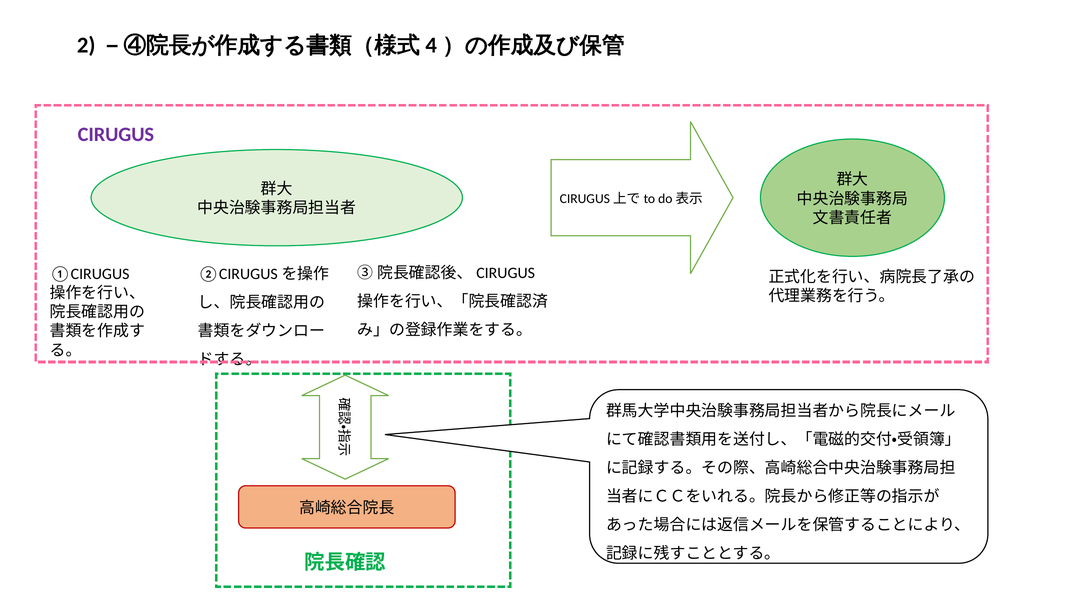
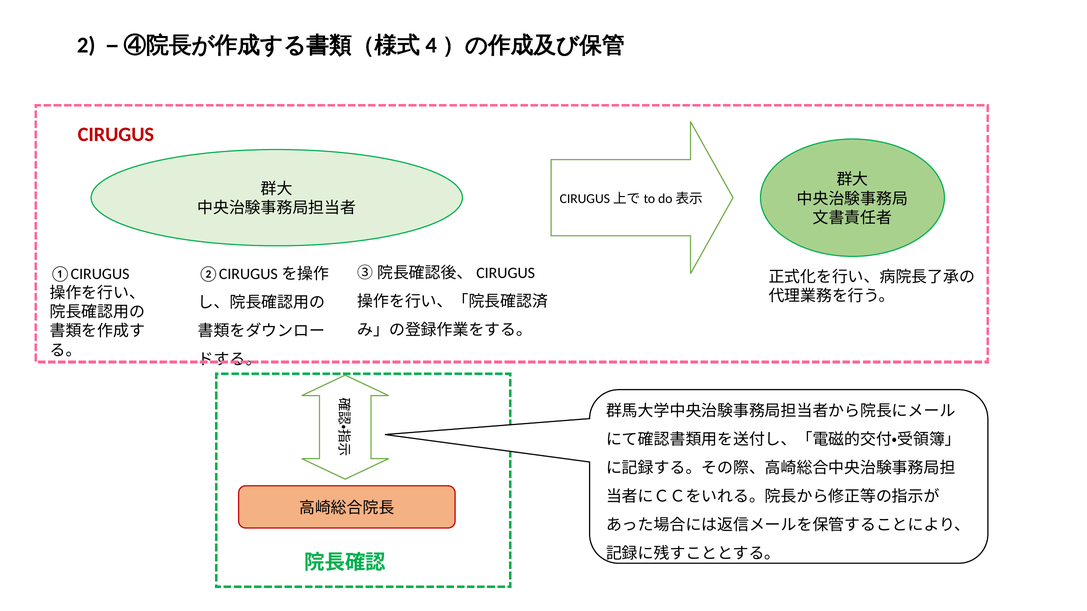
CIRUGUS colour: purple -> red
